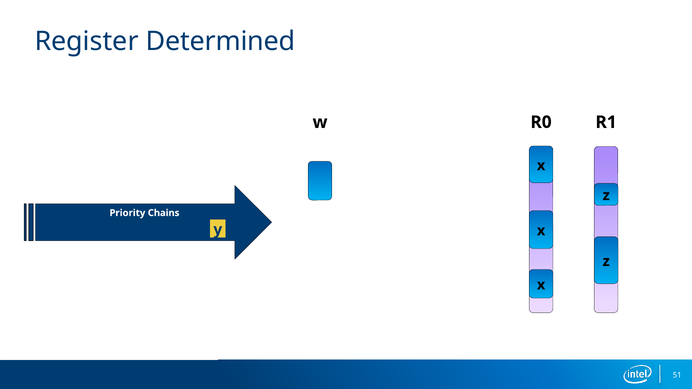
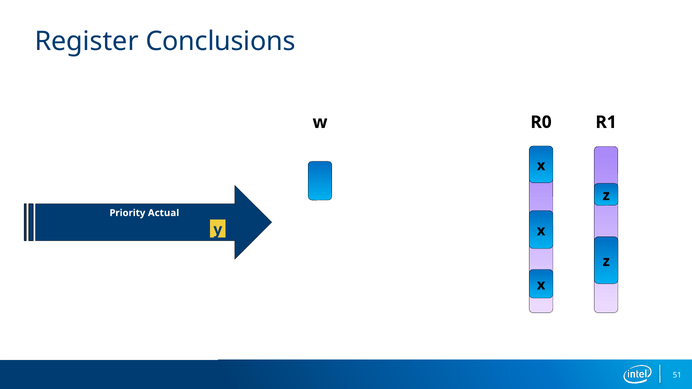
Determined: Determined -> Conclusions
Chains: Chains -> Actual
